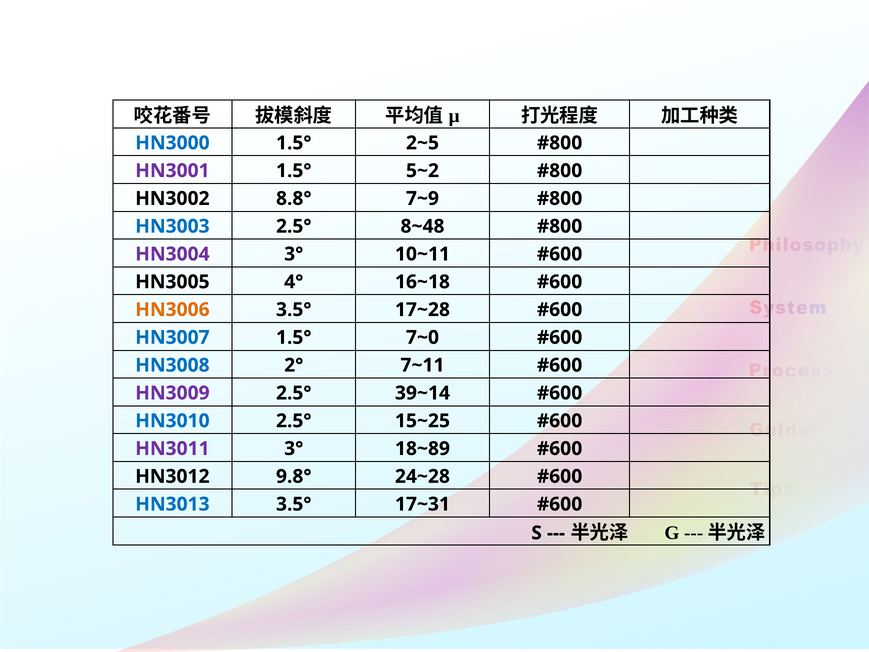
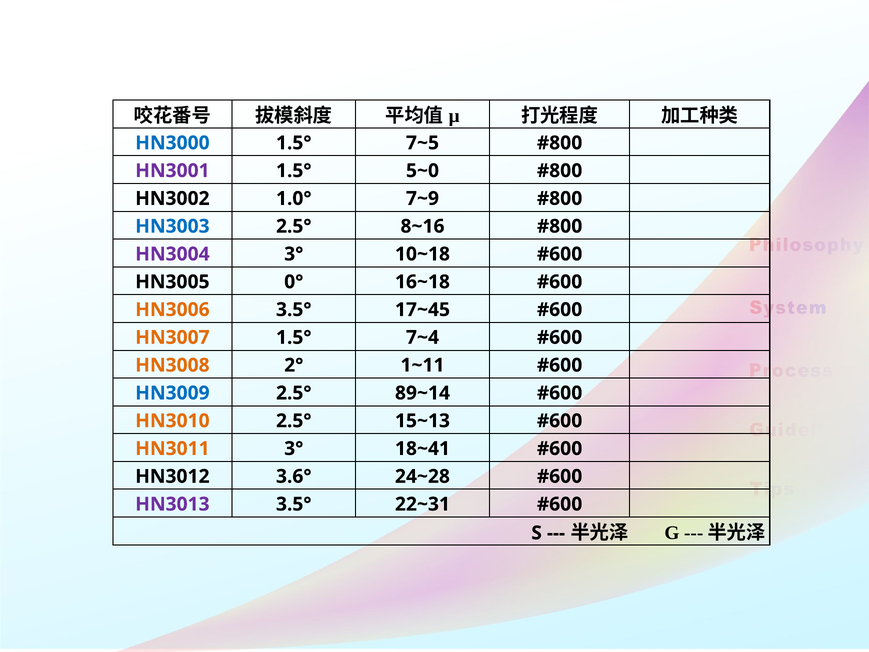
2~5: 2~5 -> 7~5
5~2: 5~2 -> 5~0
8.8°: 8.8° -> 1.0°
8~48: 8~48 -> 8~16
10~11: 10~11 -> 10~18
4°: 4° -> 0°
17~28: 17~28 -> 17~45
HN3007 colour: blue -> orange
7~0: 7~0 -> 7~4
HN3008 colour: blue -> orange
7~11: 7~11 -> 1~11
HN3009 colour: purple -> blue
39~14: 39~14 -> 89~14
HN3010 colour: blue -> orange
15~25: 15~25 -> 15~13
HN3011 colour: purple -> orange
18~89: 18~89 -> 18~41
9.8°: 9.8° -> 3.6°
HN3013 colour: blue -> purple
17~31: 17~31 -> 22~31
